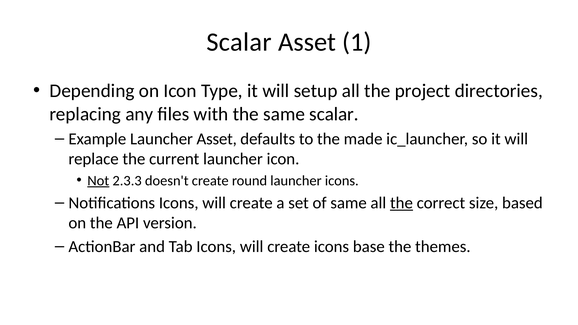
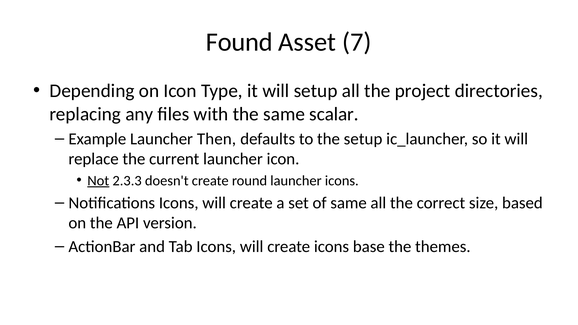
Scalar at (239, 42): Scalar -> Found
1: 1 -> 7
Launcher Asset: Asset -> Then
the made: made -> setup
the at (401, 203) underline: present -> none
